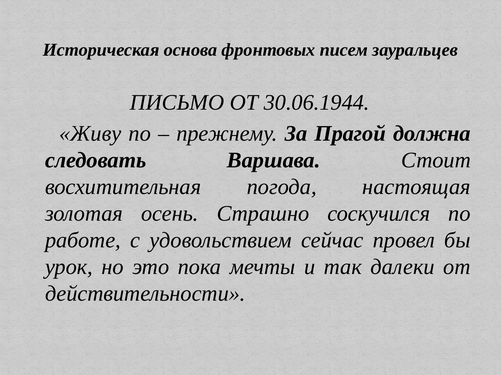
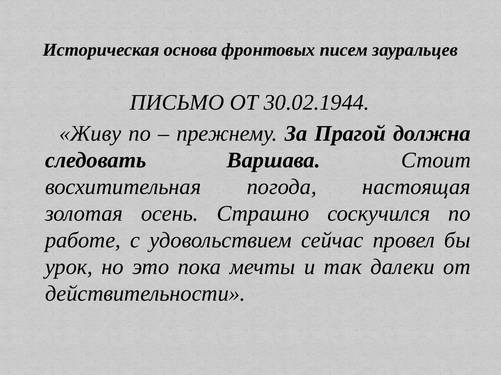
30.06.1944: 30.06.1944 -> 30.02.1944
